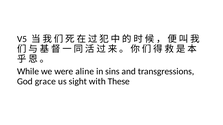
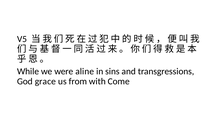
sight: sight -> from
These: These -> Come
